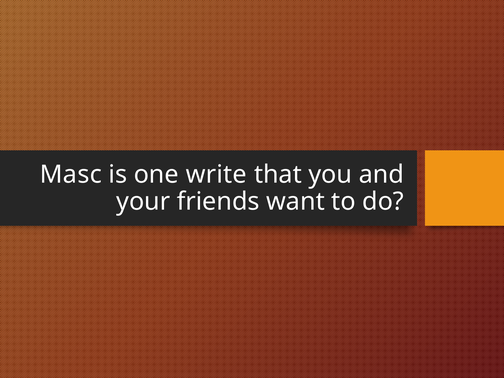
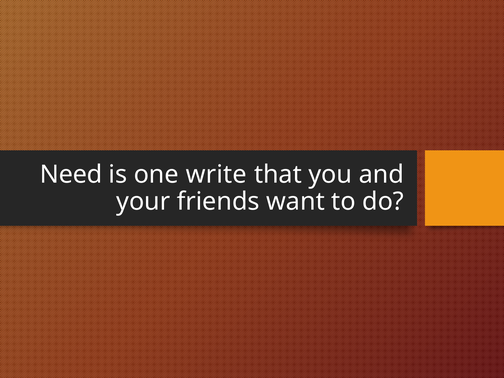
Masc: Masc -> Need
